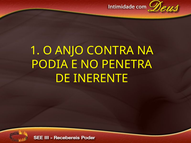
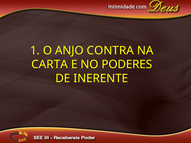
PODIA: PODIA -> CARTA
PENETRA: PENETRA -> PODERES
